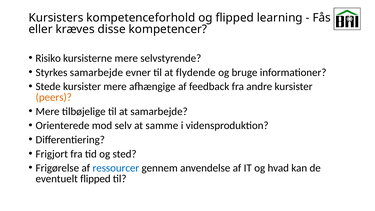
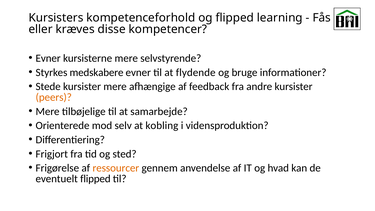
Risiko at (48, 58): Risiko -> Evner
Styrkes samarbejde: samarbejde -> medskabere
samme: samme -> kobling
ressourcer colour: blue -> orange
